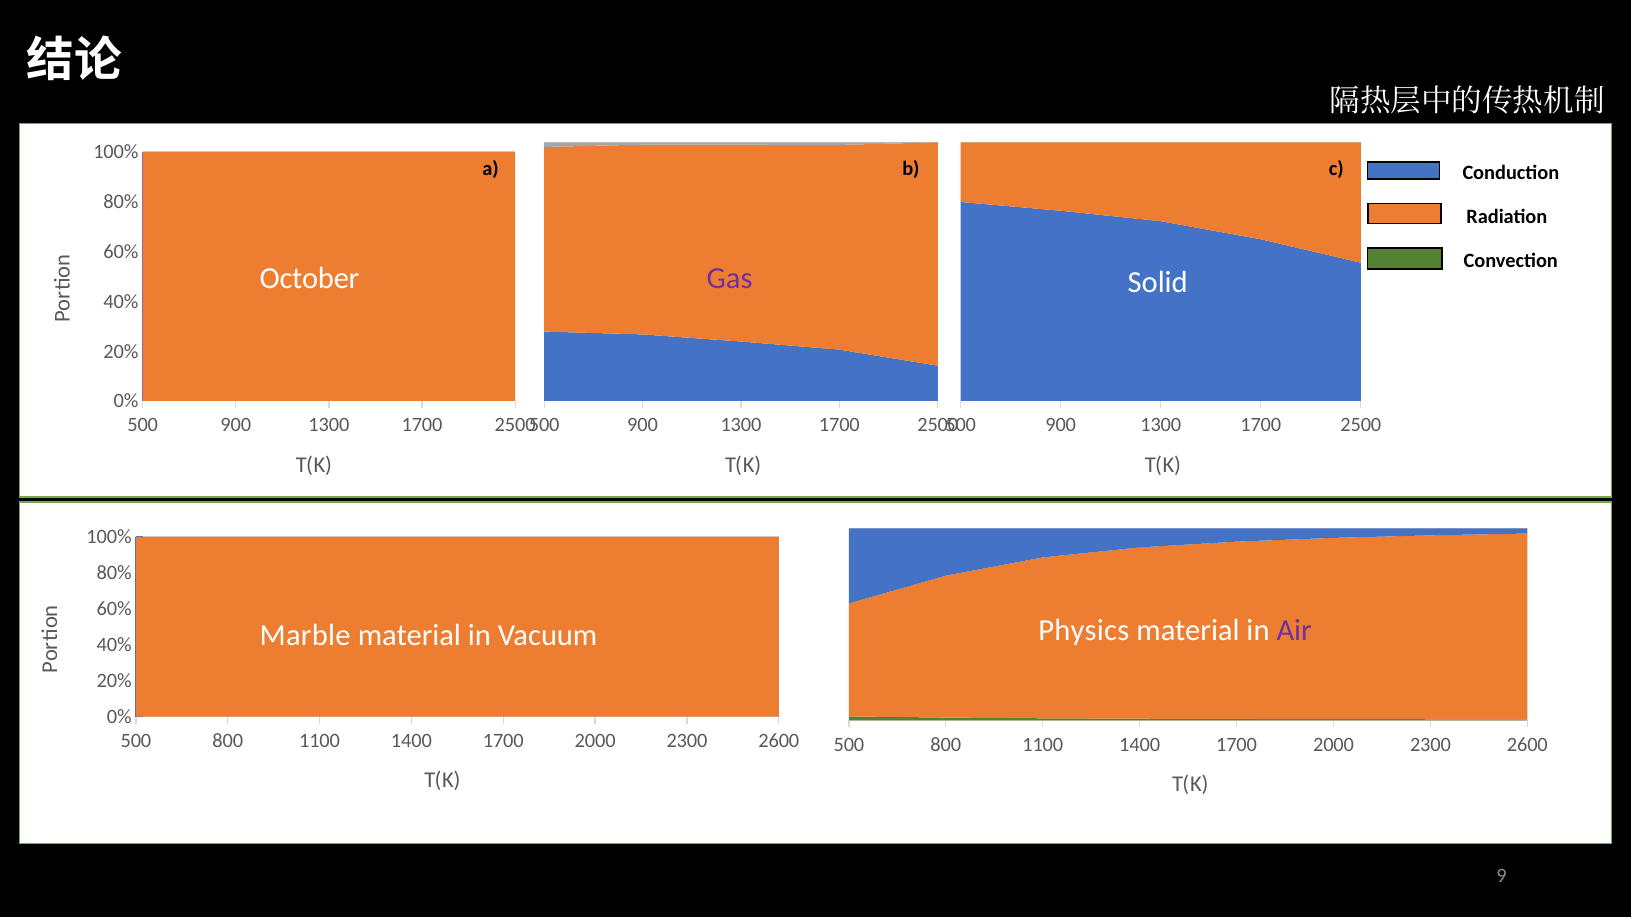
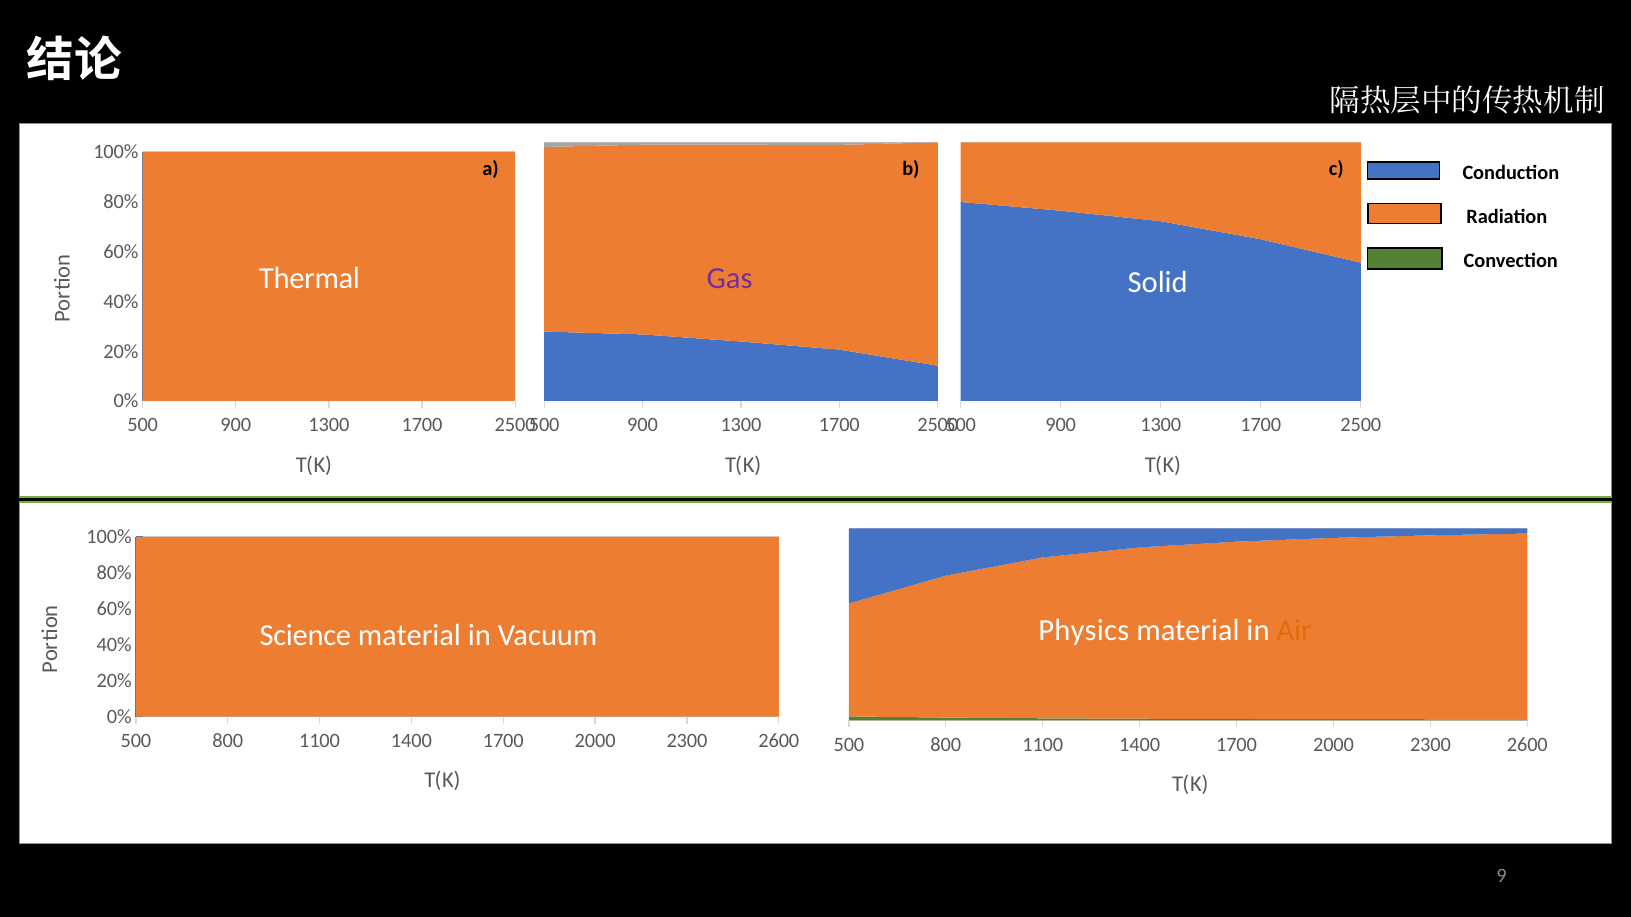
October: October -> Thermal
Marble: Marble -> Science
Air colour: purple -> orange
